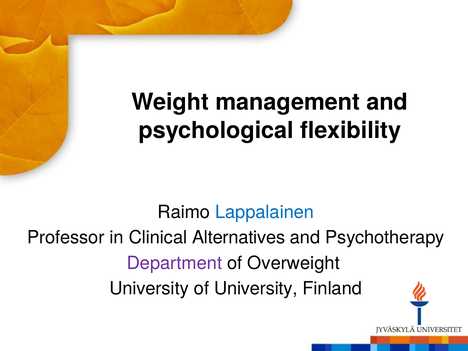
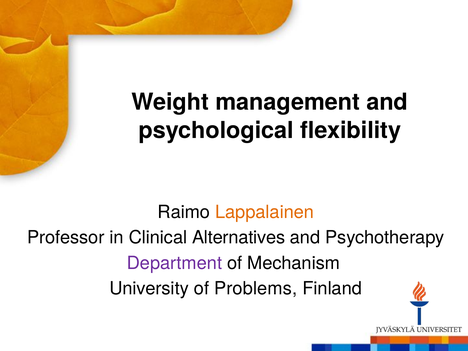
Lappalainen colour: blue -> orange
Overweight: Overweight -> Mechanism
of University: University -> Problems
